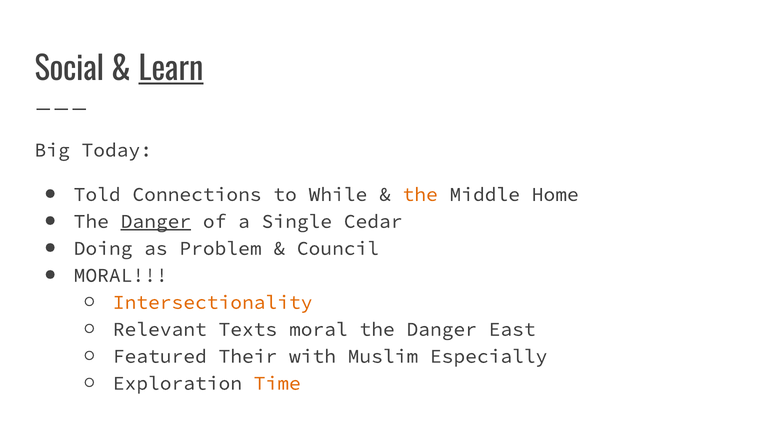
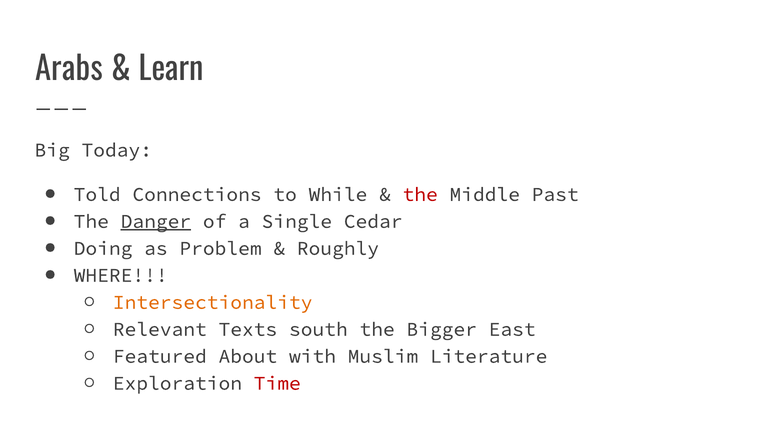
Social: Social -> Arabs
Learn underline: present -> none
the at (420, 195) colour: orange -> red
Home: Home -> Past
Council: Council -> Roughly
MORAL at (121, 276): MORAL -> WHERE
Texts moral: moral -> south
Danger at (442, 330): Danger -> Bigger
Their: Their -> About
Especially: Especially -> Literature
Time colour: orange -> red
